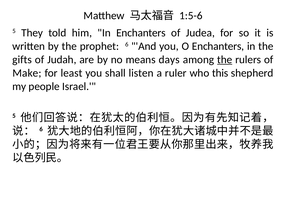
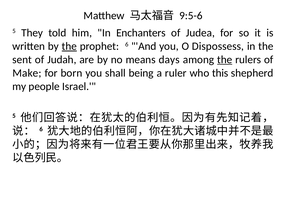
1:5-6: 1:5-6 -> 9:5-6
the at (69, 46) underline: none -> present
O Enchanters: Enchanters -> Dispossess
gifts: gifts -> sent
least: least -> born
listen: listen -> being
